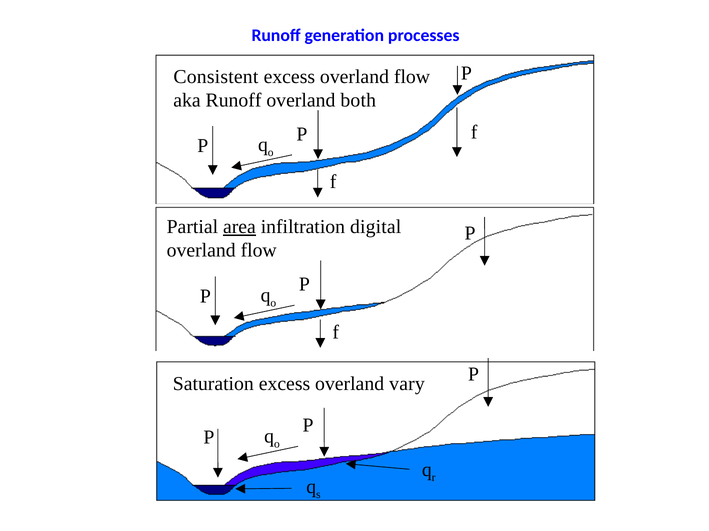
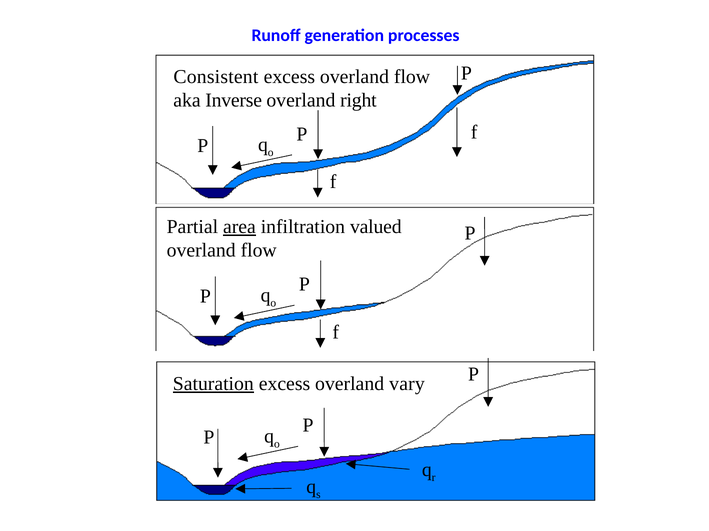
aka Runoff: Runoff -> Inverse
both: both -> right
digital: digital -> valued
Saturation underline: none -> present
